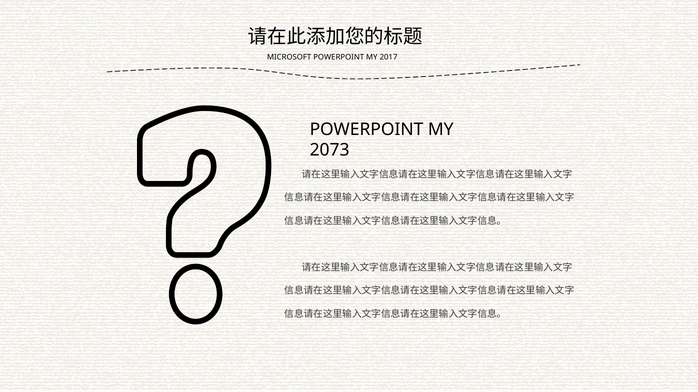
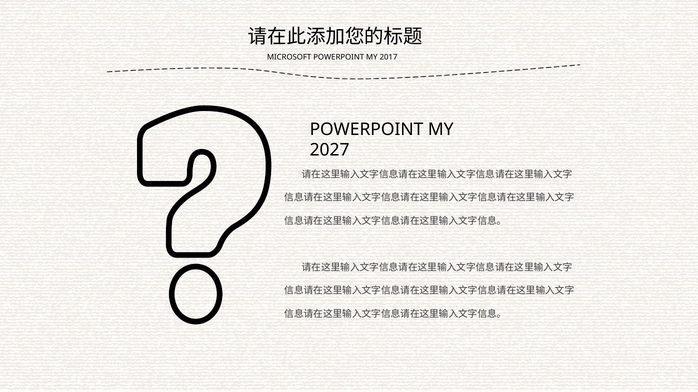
2073: 2073 -> 2027
